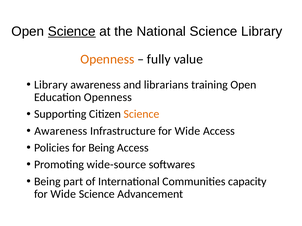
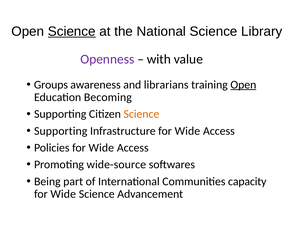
Openness at (107, 59) colour: orange -> purple
fully: fully -> with
Library at (51, 85): Library -> Groups
Open at (243, 85) underline: none -> present
Education Openness: Openness -> Becoming
Awareness at (61, 131): Awareness -> Supporting
Policies for Being: Being -> Wide
